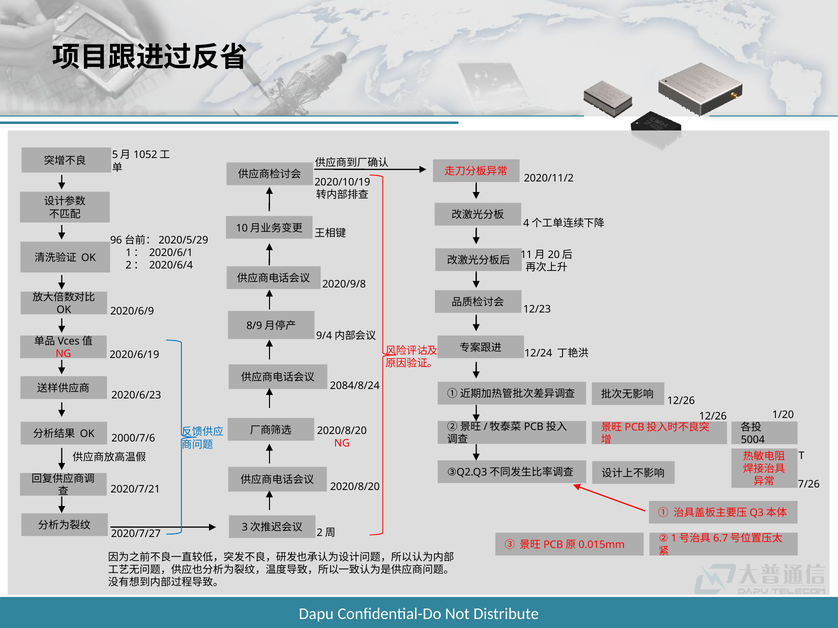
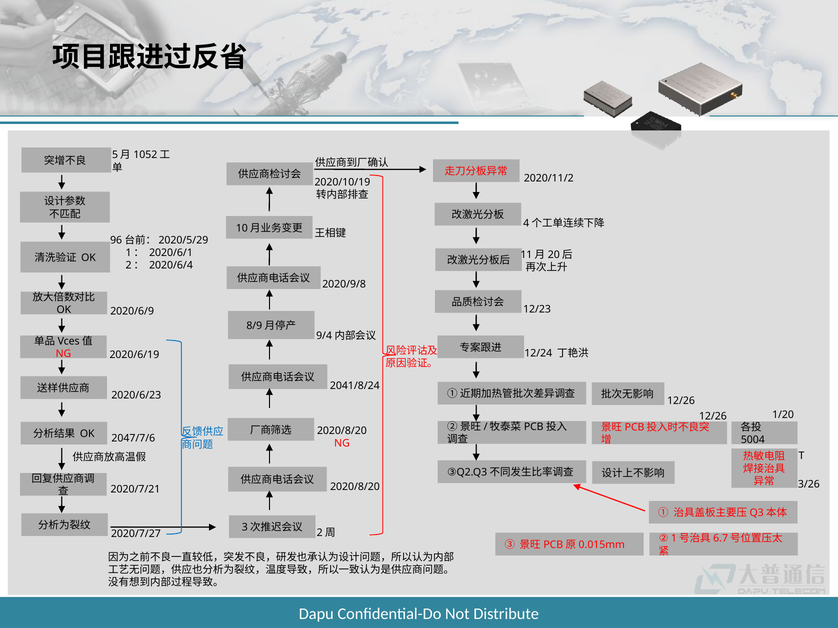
2084/8/24: 2084/8/24 -> 2041/8/24
2000/7/6: 2000/7/6 -> 2047/7/6
7/26: 7/26 -> 3/26
